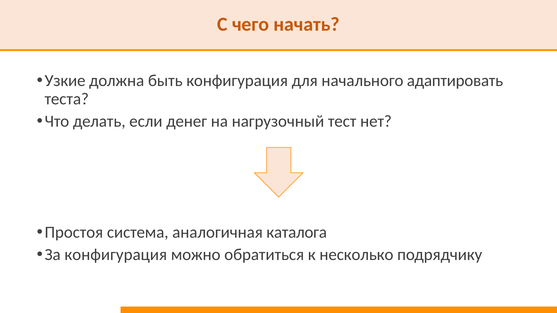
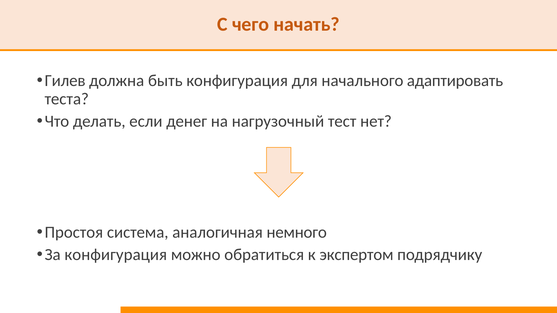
Узкие: Узкие -> Гилев
каталога: каталога -> немного
несколько: несколько -> экспертом
